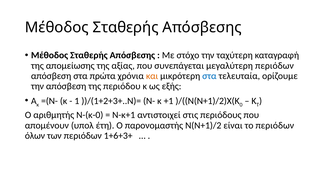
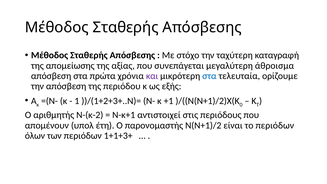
µεγαλύτερη περιόδων: περιόδων -> άθροισµα
και colour: orange -> purple
Ν-(κ-0: Ν-(κ-0 -> Ν-(κ-2
1+6+3+: 1+6+3+ -> 1+1+3+
